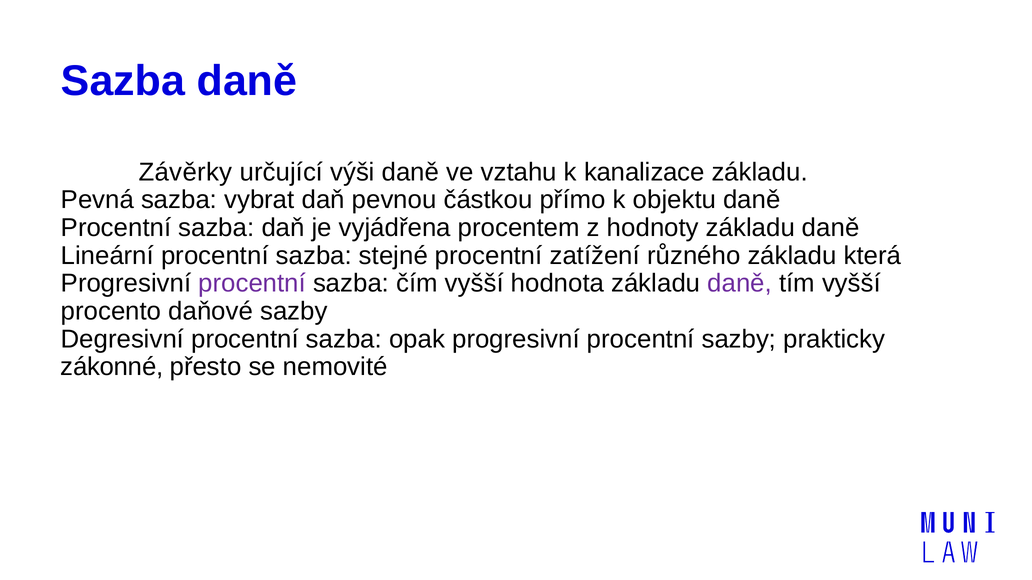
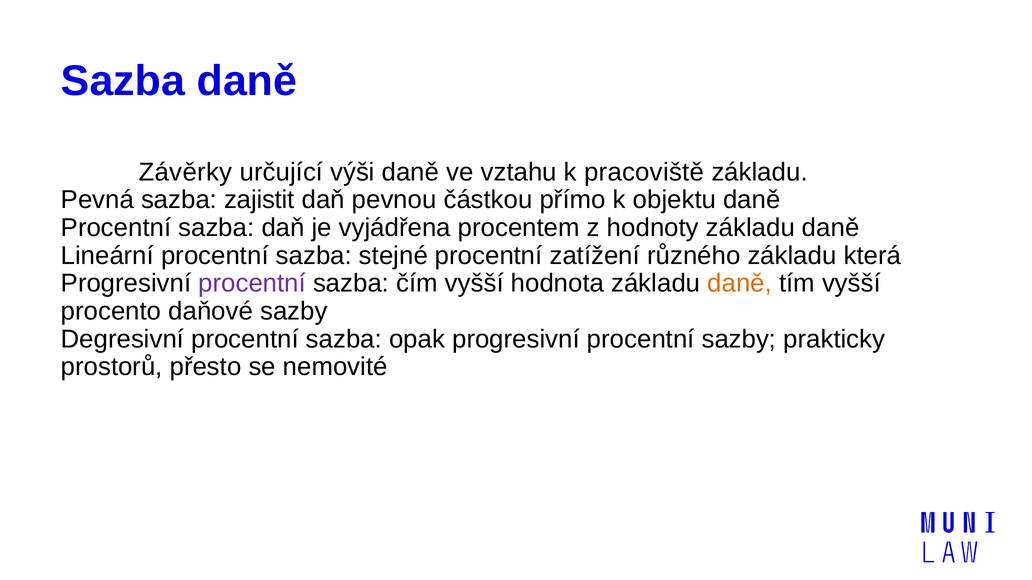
kanalizace: kanalizace -> pracoviště
vybrat: vybrat -> zajistit
daně at (740, 284) colour: purple -> orange
zákonné: zákonné -> prostorů
